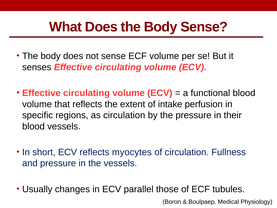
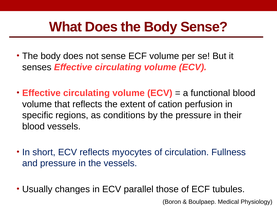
intake: intake -> cation
as circulation: circulation -> conditions
